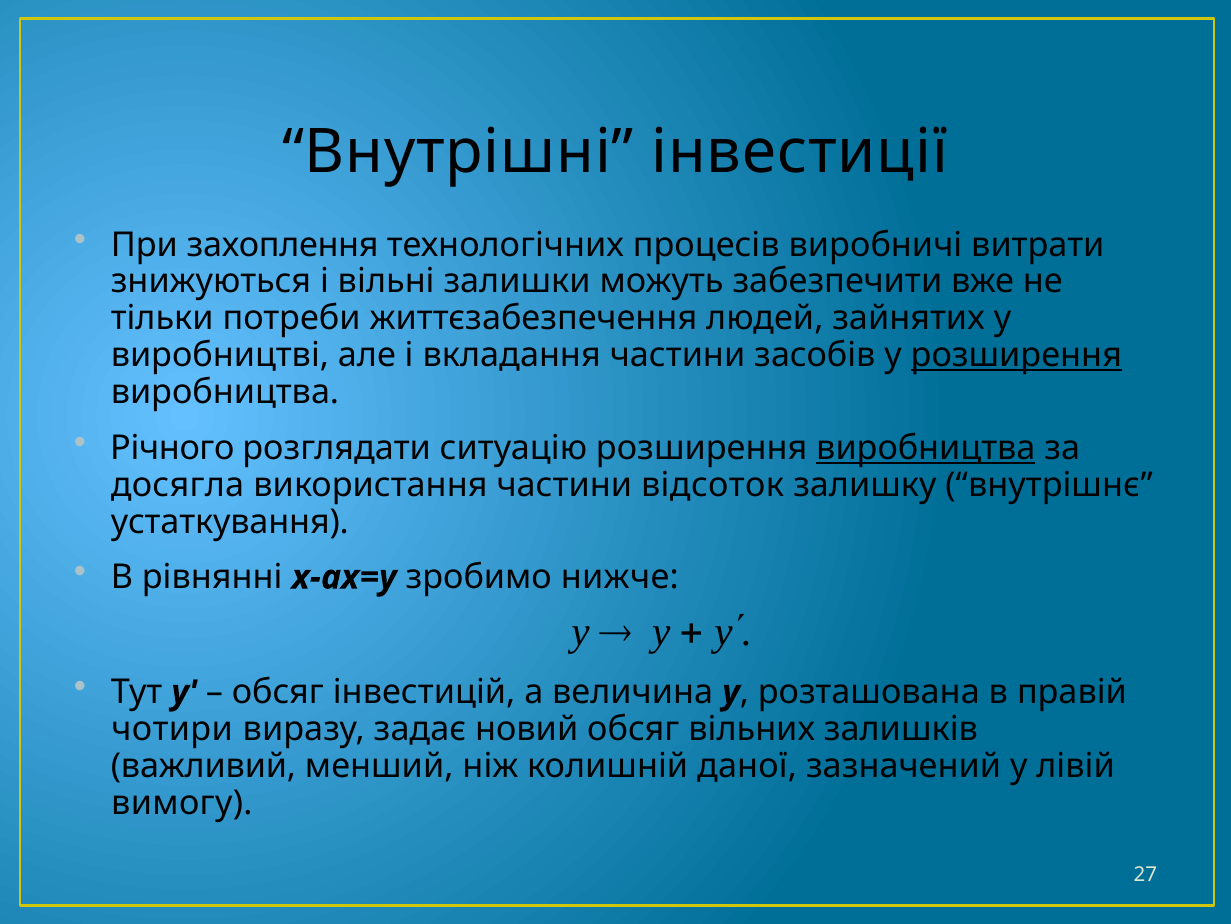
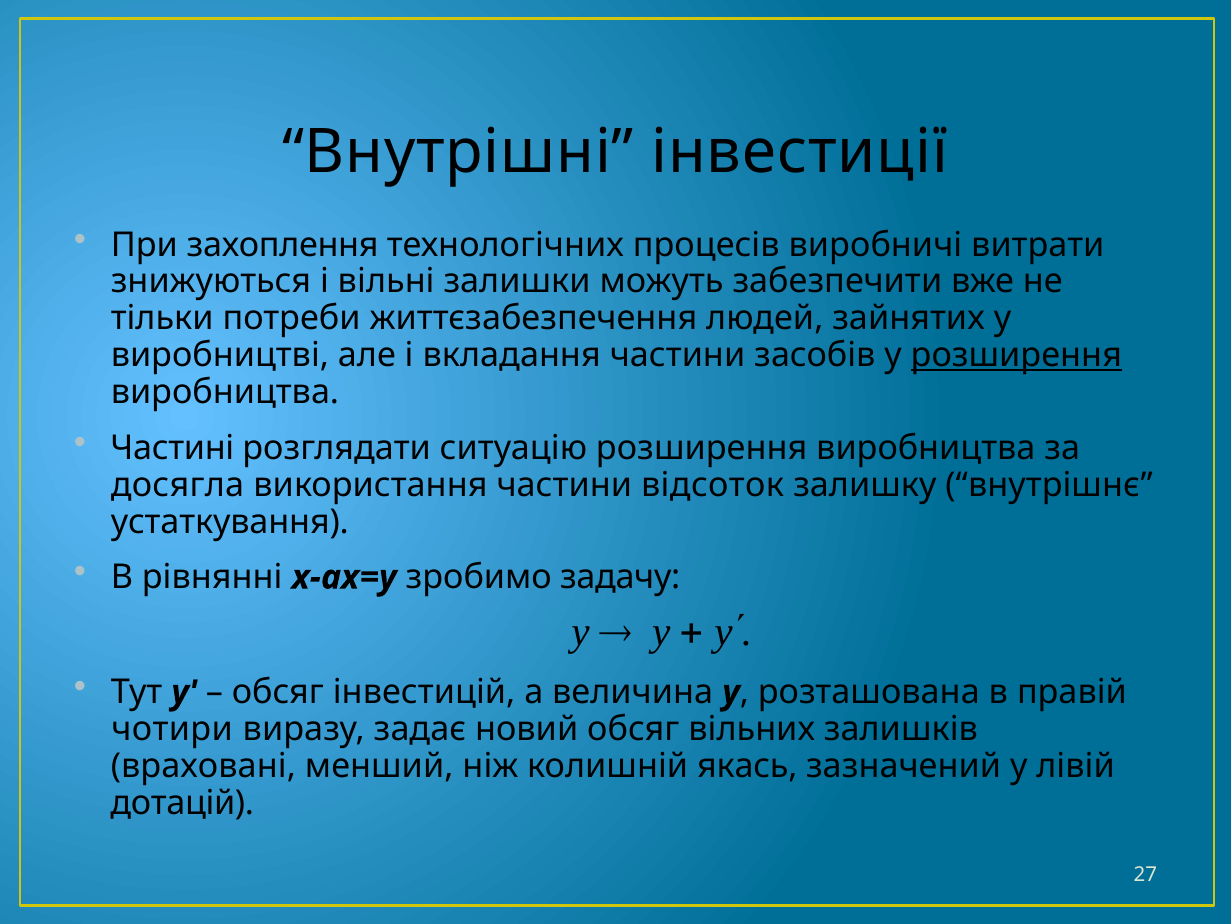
Річного: Річного -> Частині
виробництва at (926, 448) underline: present -> none
нижче: нижче -> задачу
важливий: важливий -> враховані
даної: даної -> якась
вимогу: вимогу -> дотацій
